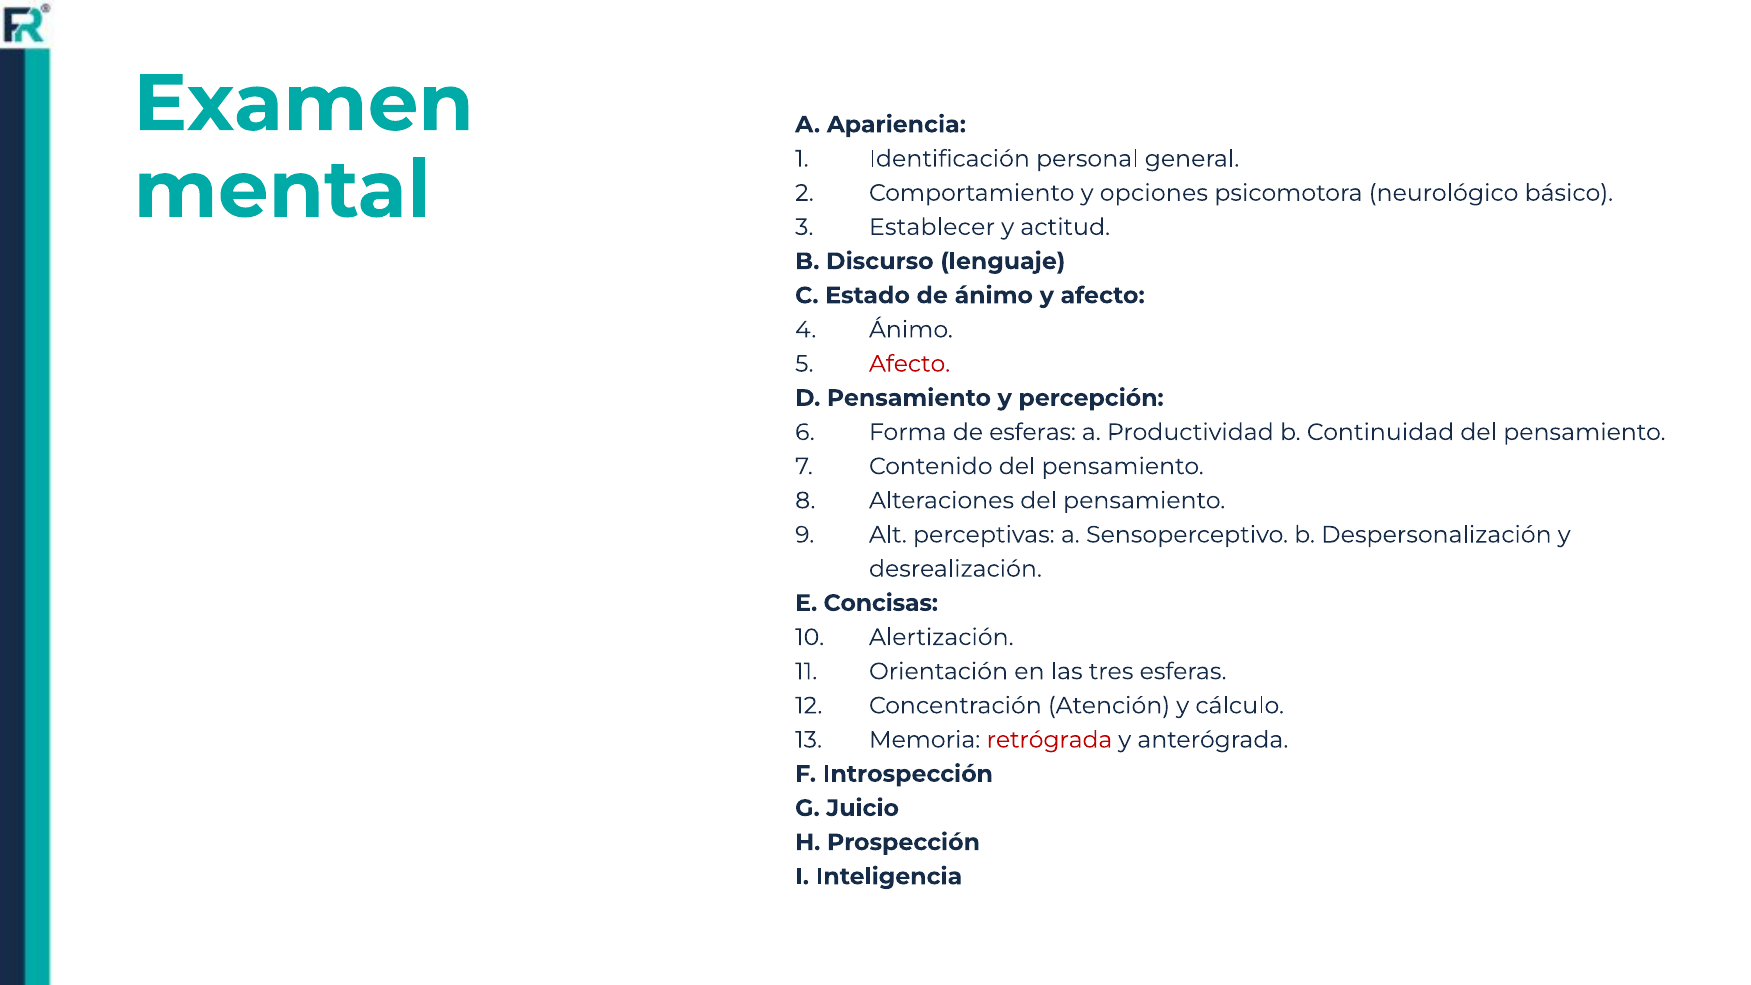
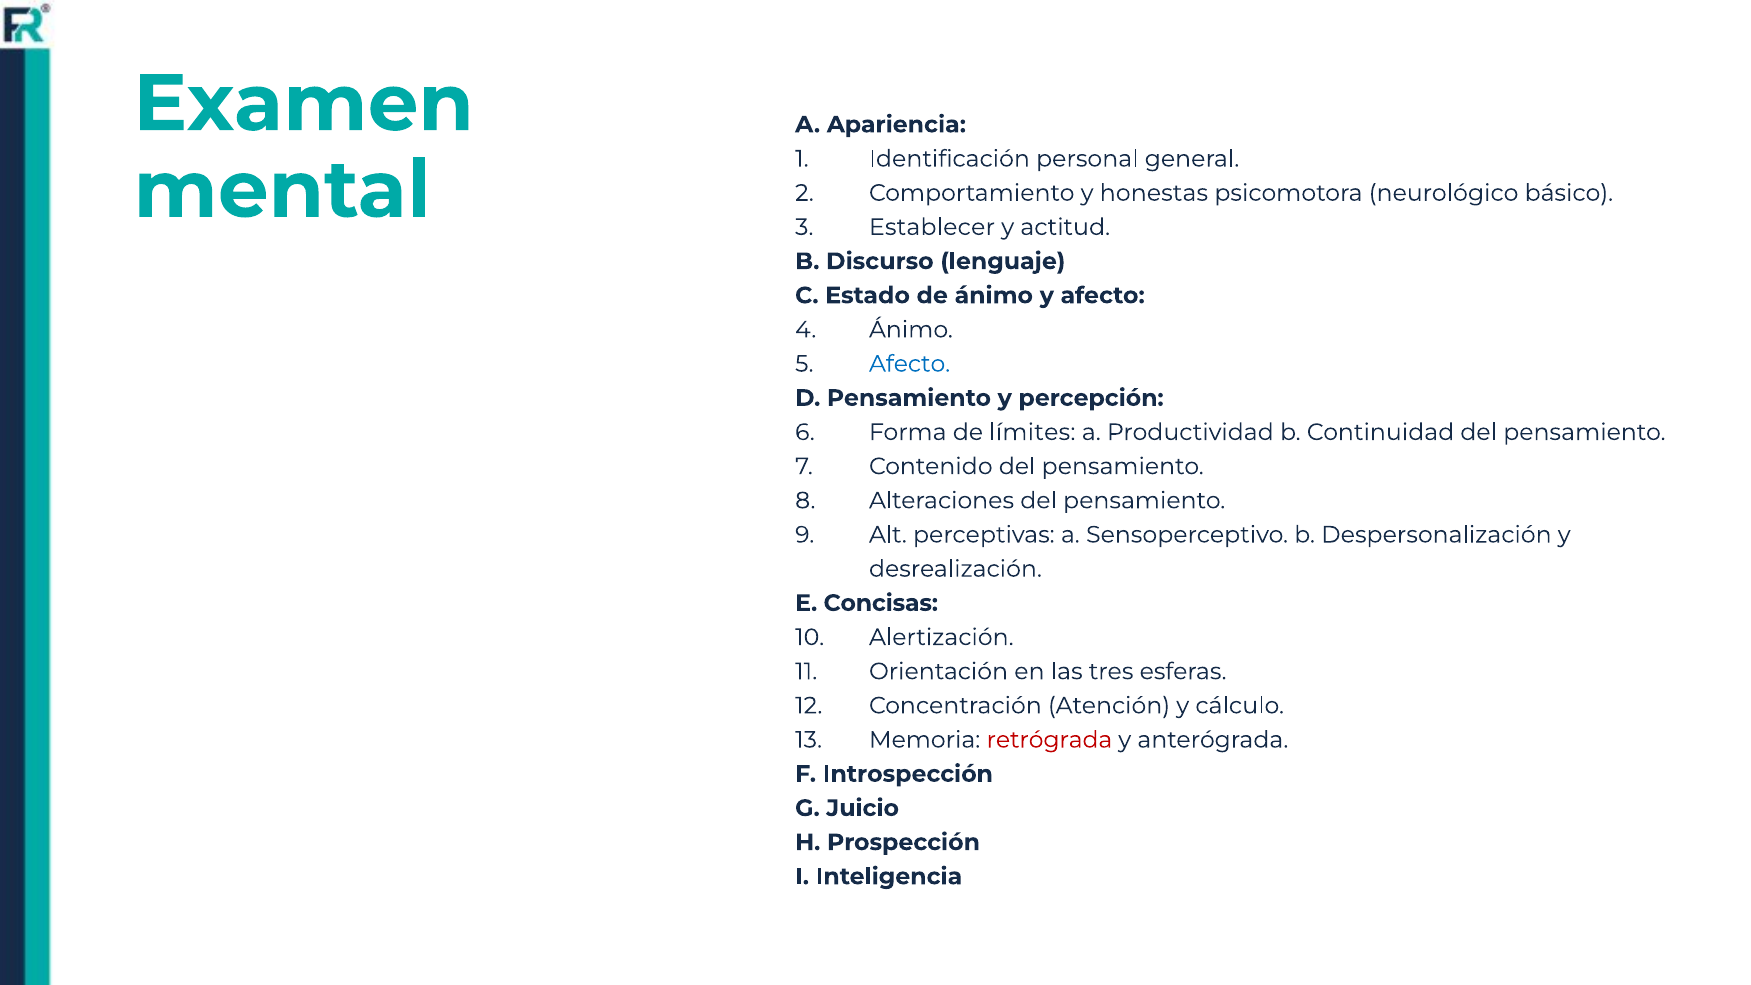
opciones: opciones -> honestas
Afecto at (910, 364) colour: red -> blue
de esferas: esferas -> límites
